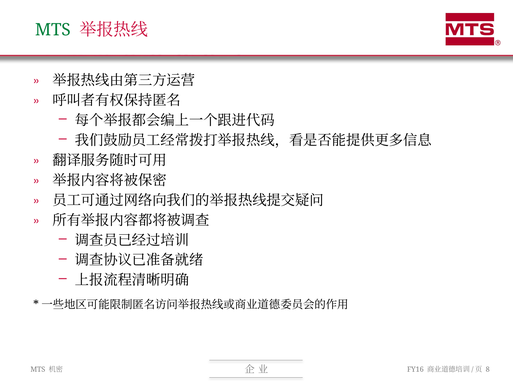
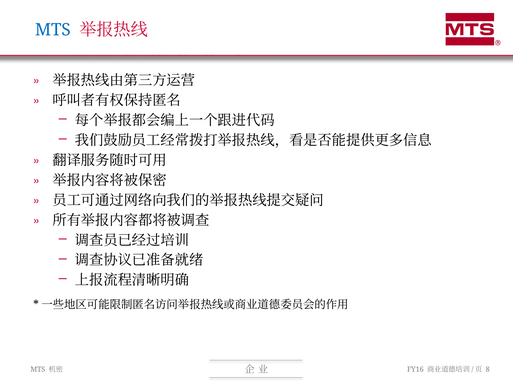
MTS at (53, 30) colour: green -> blue
